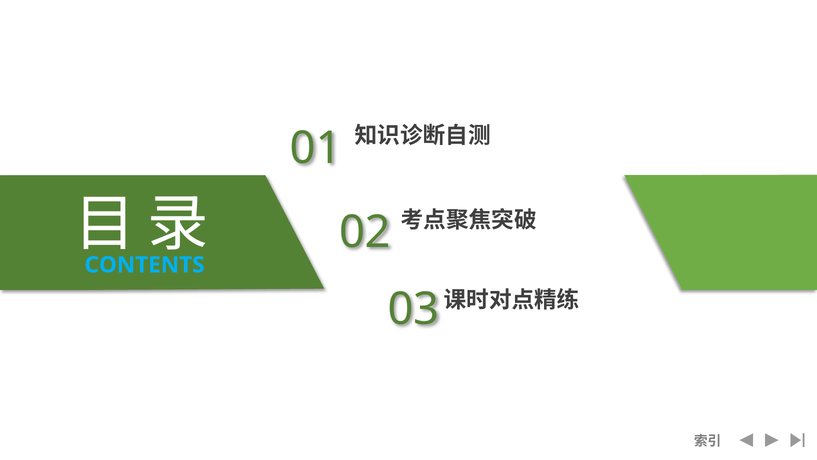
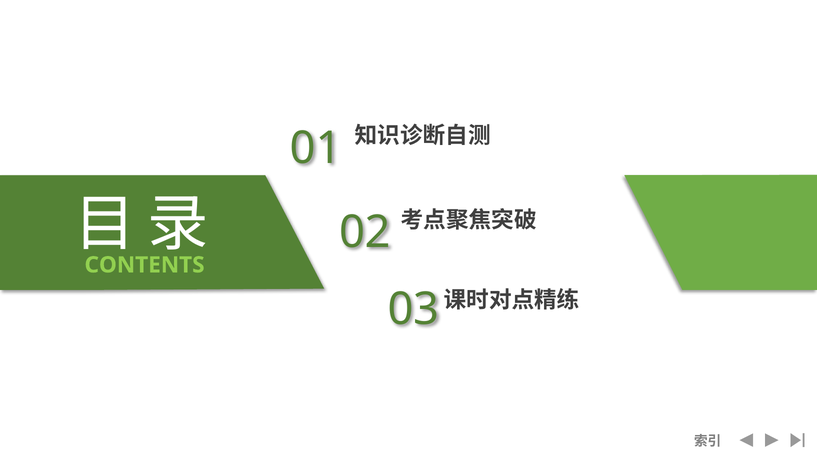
CONTENTS colour: light blue -> light green
